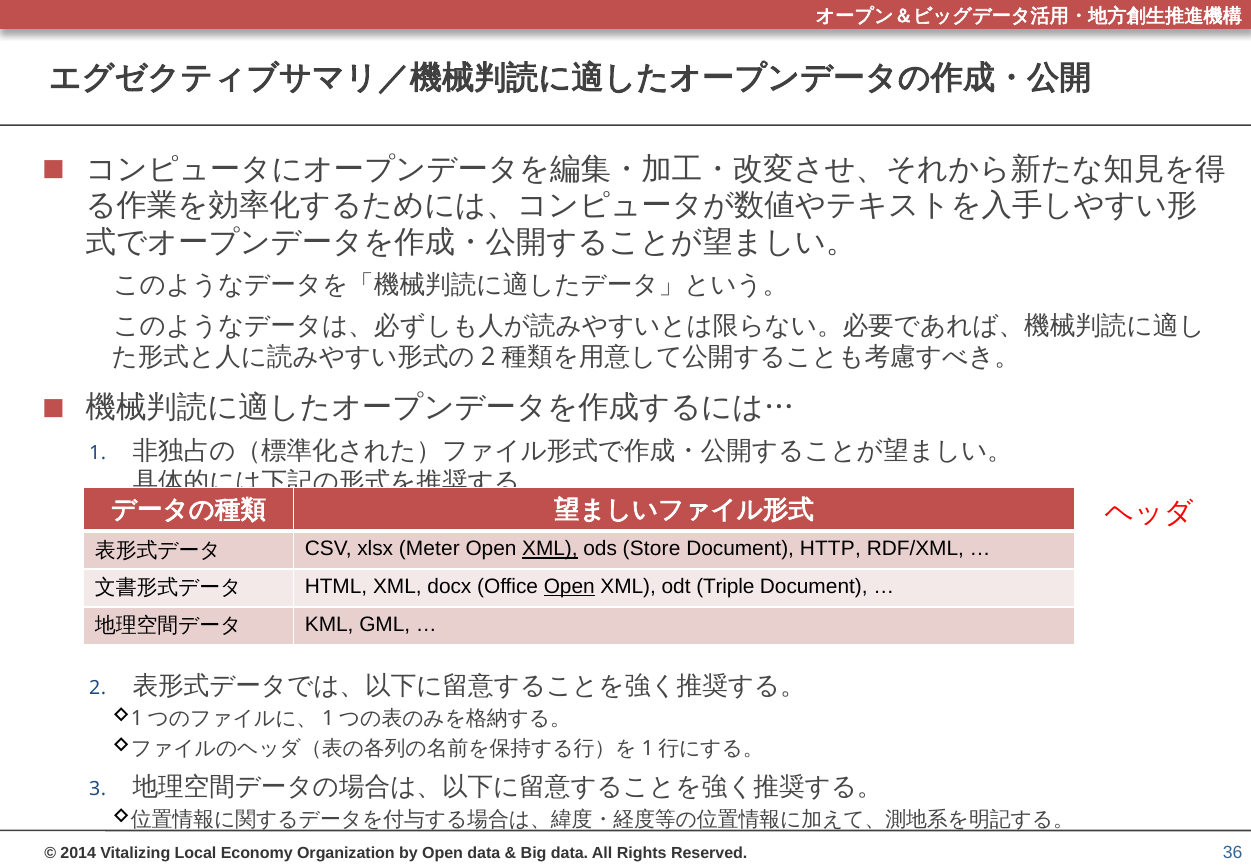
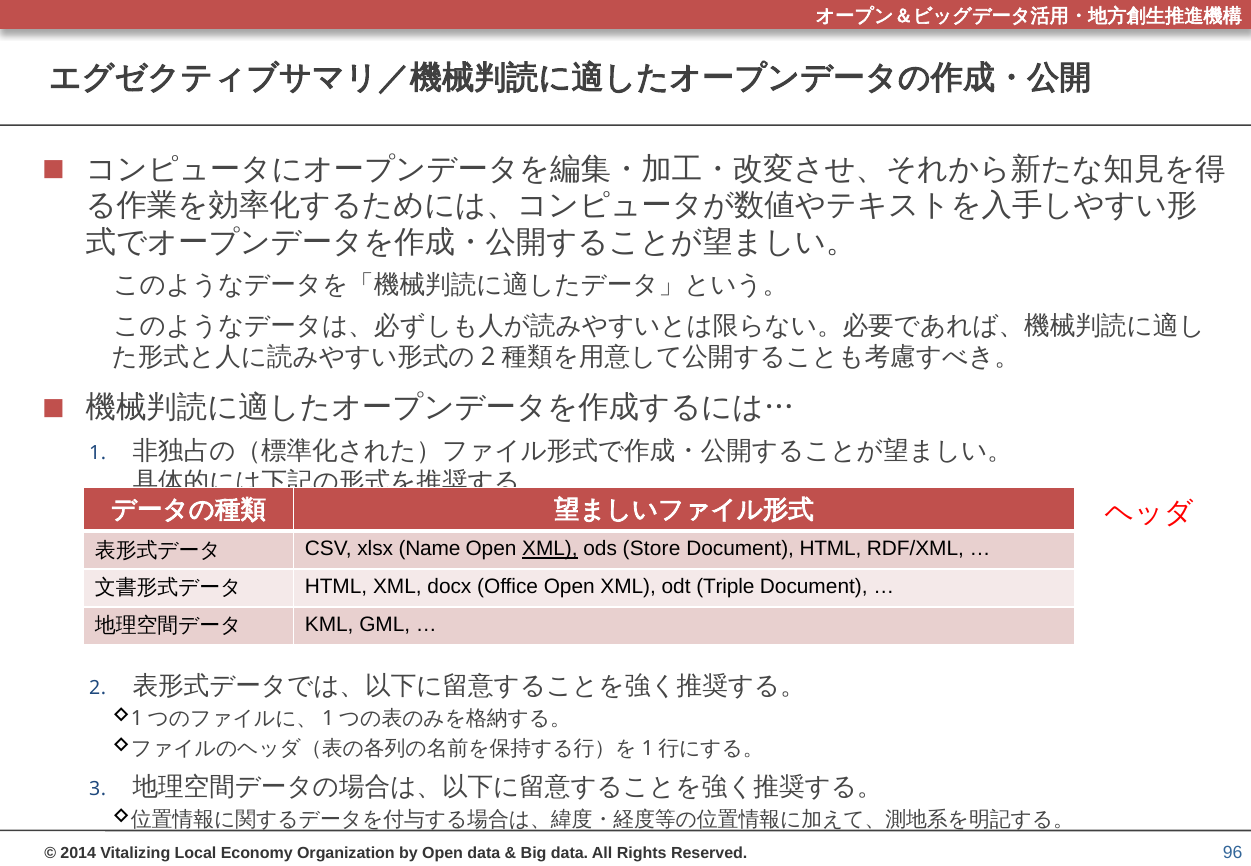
Meter: Meter -> Name
Document HTTP: HTTP -> HTML
Open at (569, 587) underline: present -> none
36: 36 -> 96
